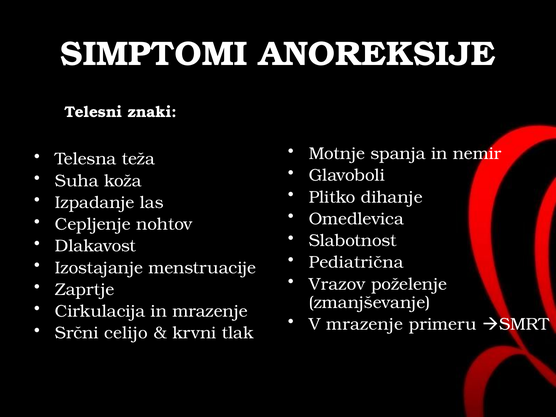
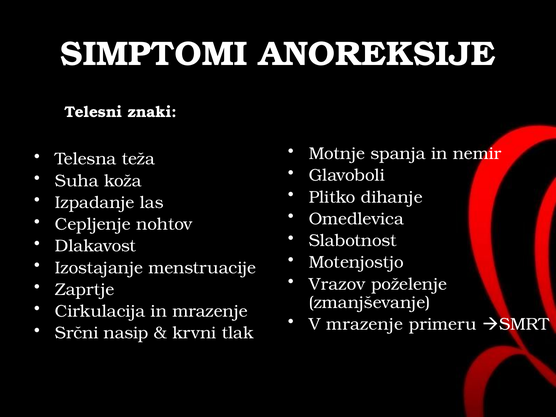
Pediatrična: Pediatrična -> Motenjostjo
celijo: celijo -> nasip
